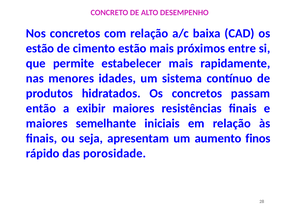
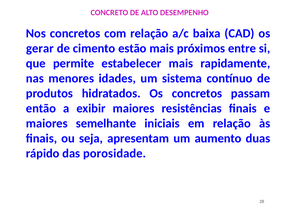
estão at (40, 48): estão -> gerar
finos: finos -> duas
